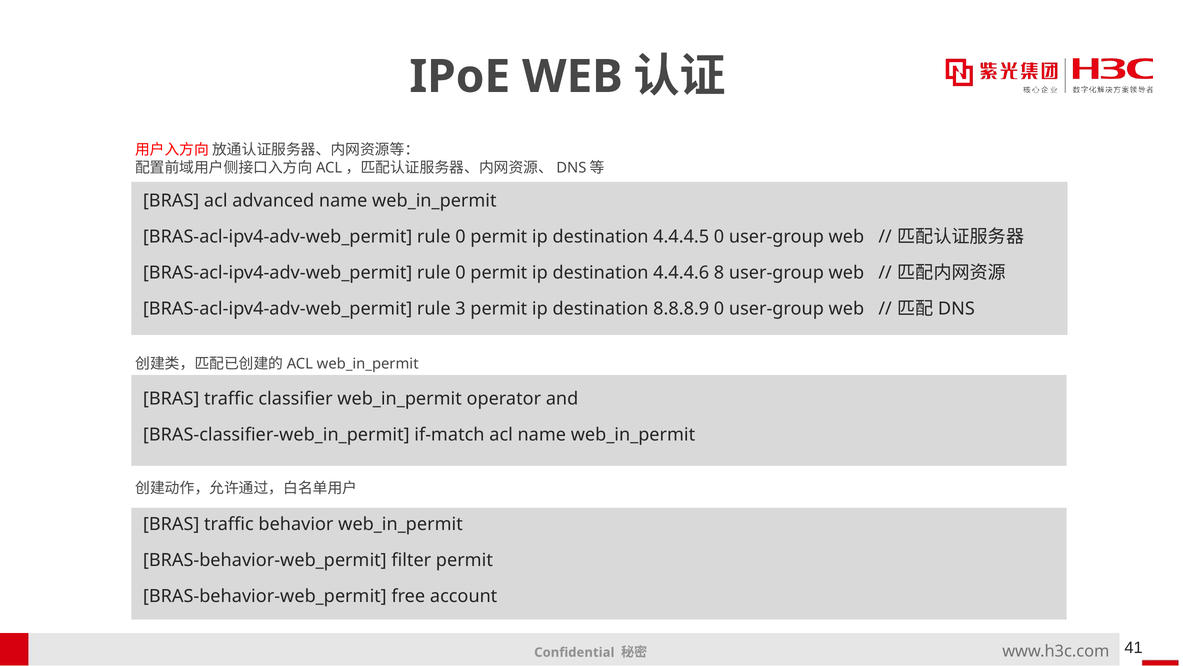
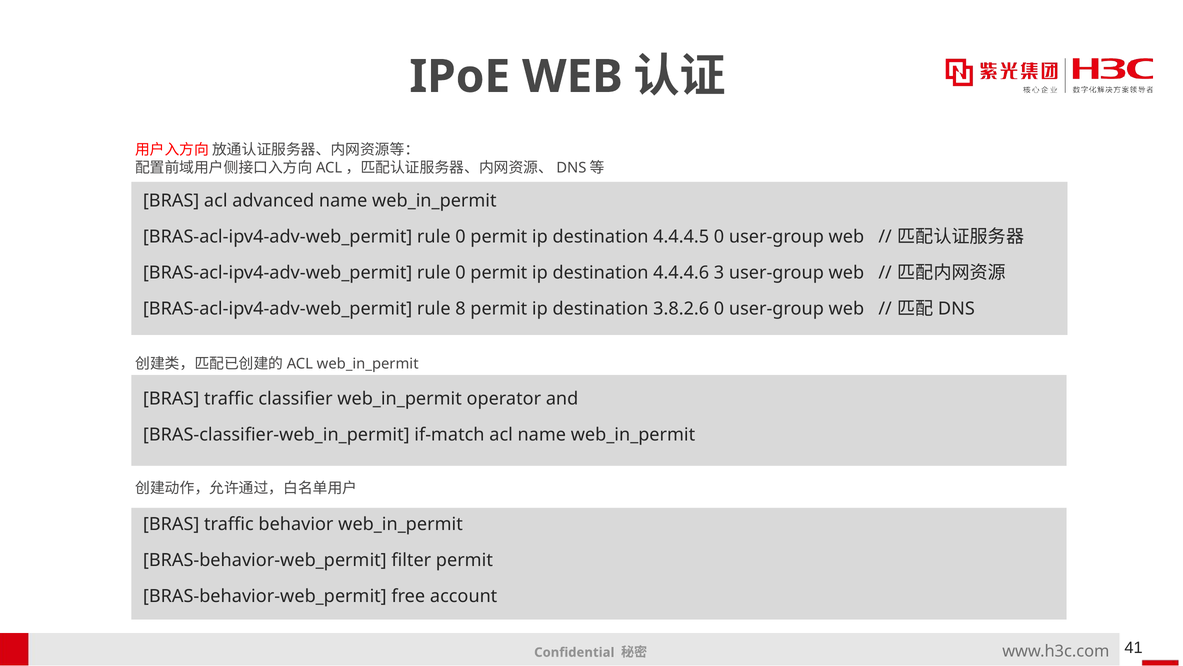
8: 8 -> 3
3: 3 -> 8
8.8.8.9: 8.8.8.9 -> 3.8.2.6
